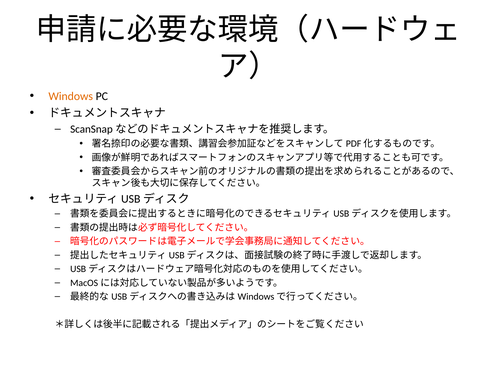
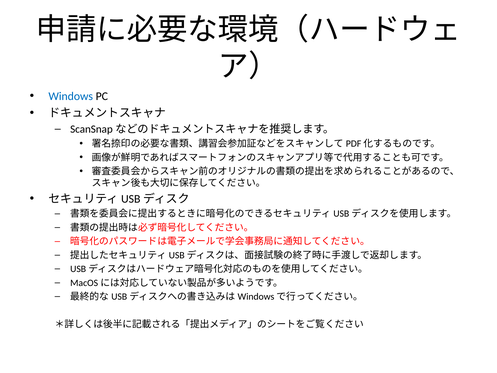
Windows colour: orange -> blue
